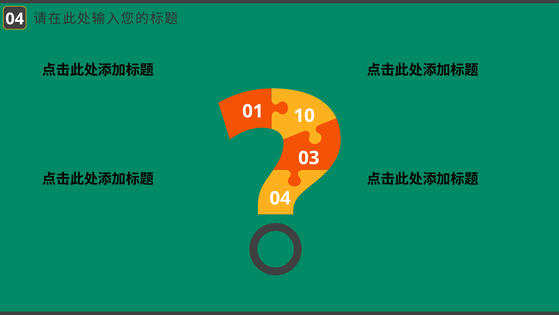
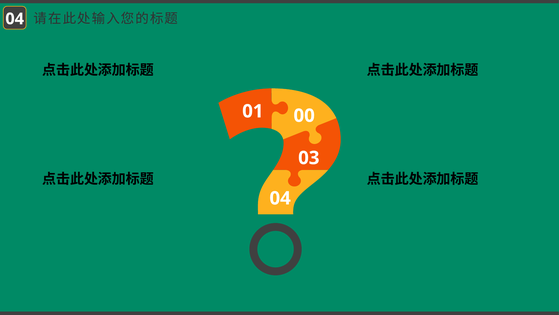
10: 10 -> 00
